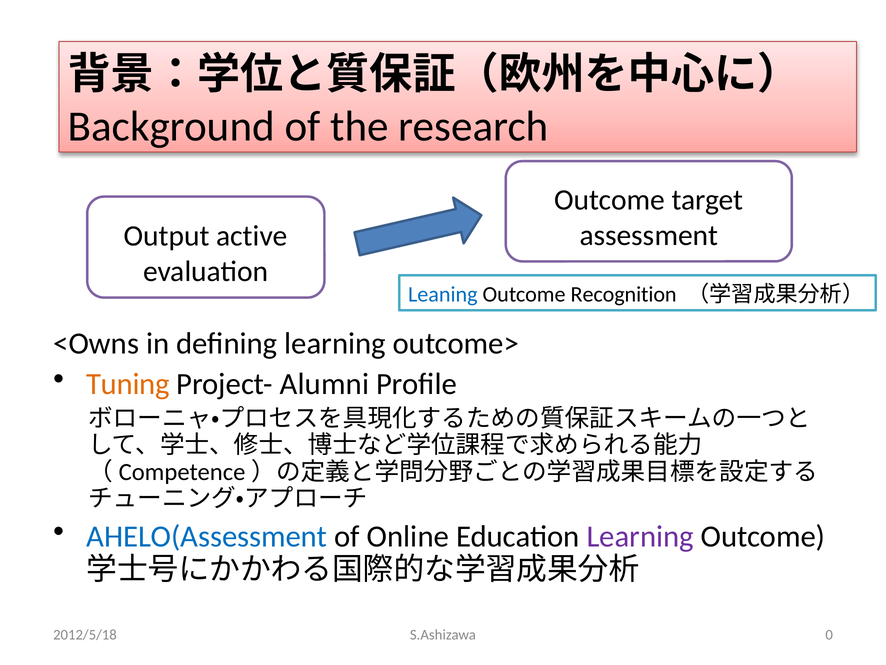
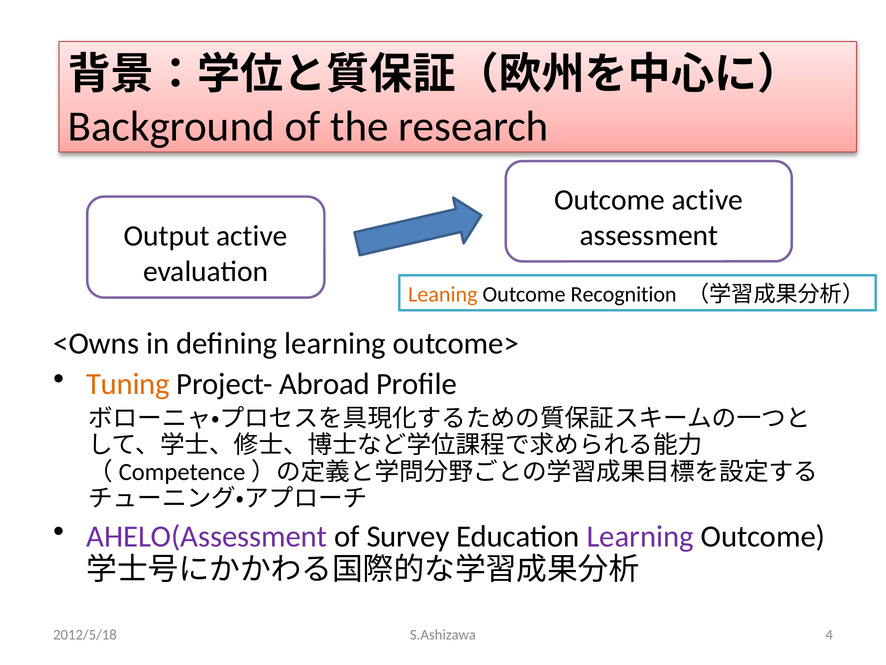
Outcome target: target -> active
Leaning colour: blue -> orange
Alumni: Alumni -> Abroad
AHELO(Assessment colour: blue -> purple
Online: Online -> Survey
0: 0 -> 4
